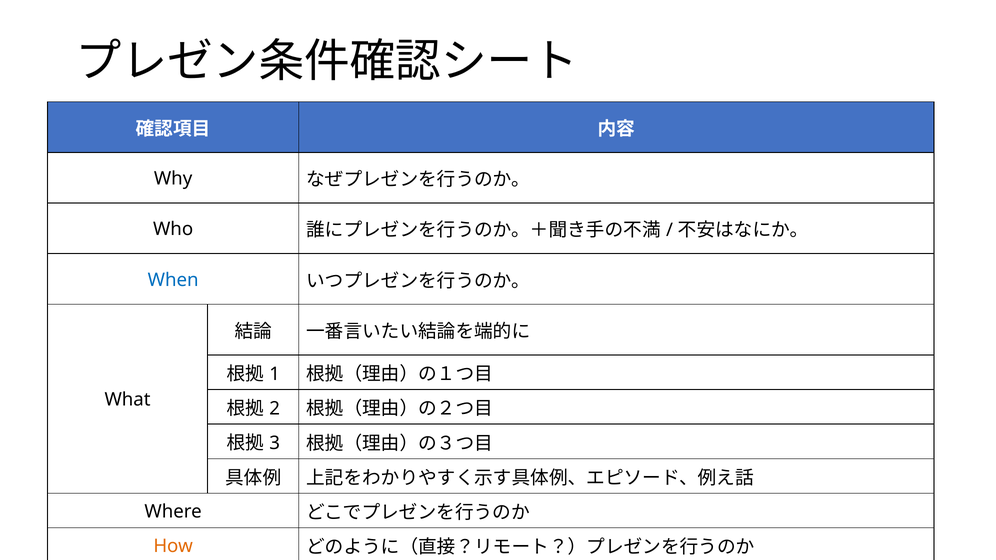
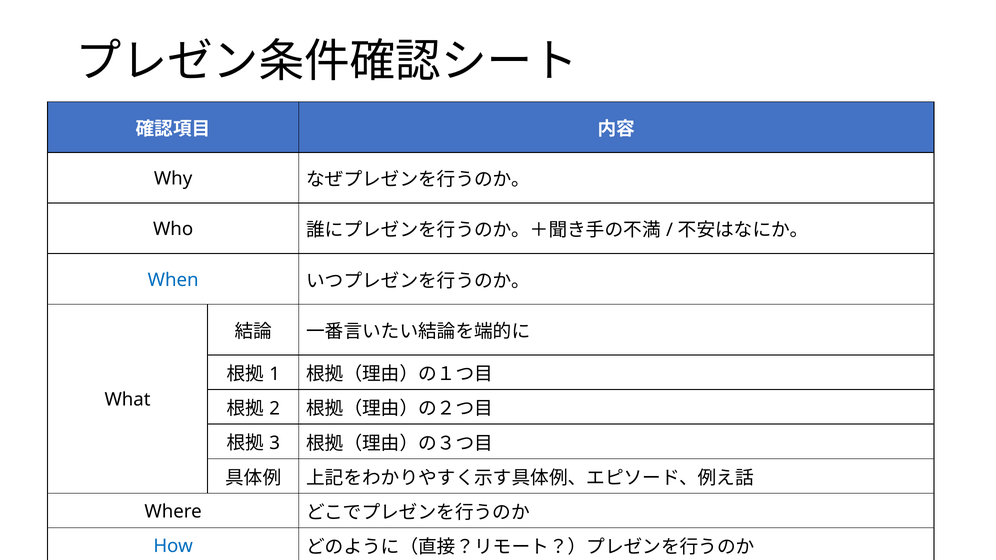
How colour: orange -> blue
